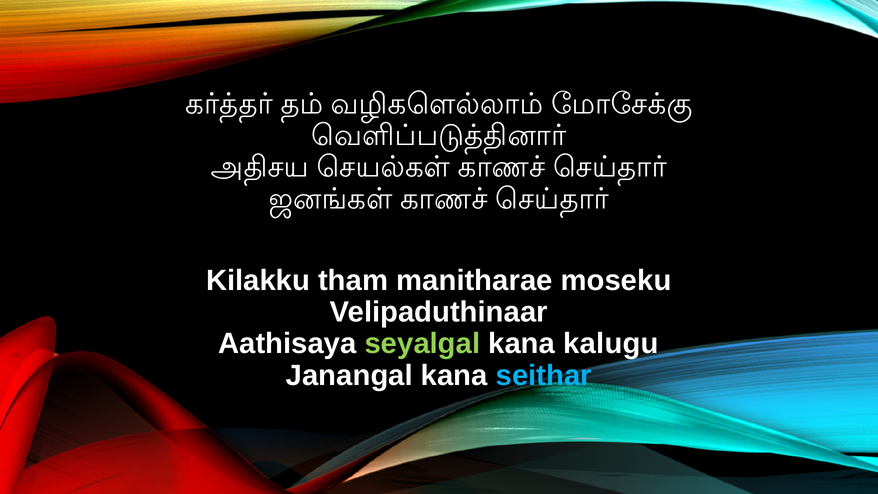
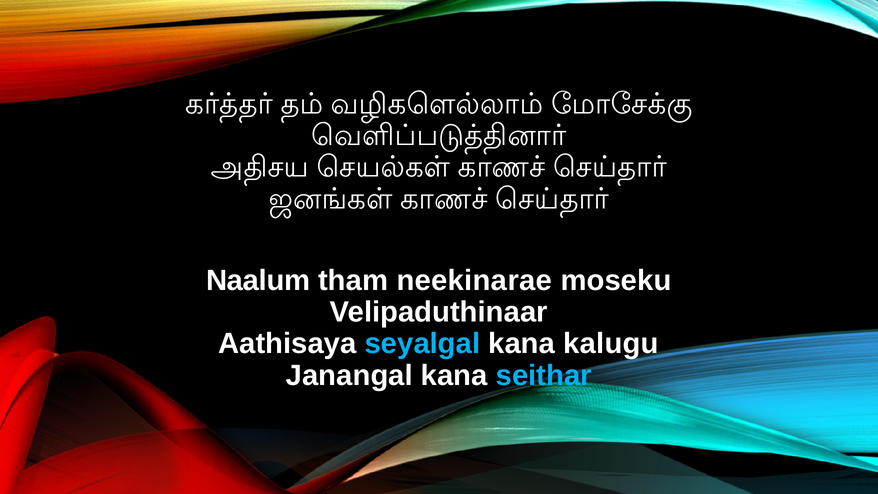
Kilakku: Kilakku -> Naalum
manitharae: manitharae -> neekinarae
seyalgal colour: light green -> light blue
